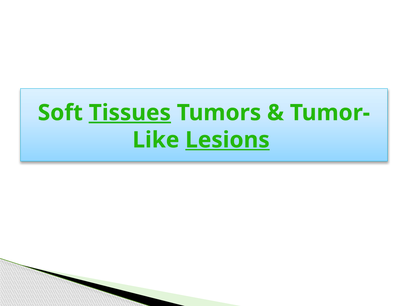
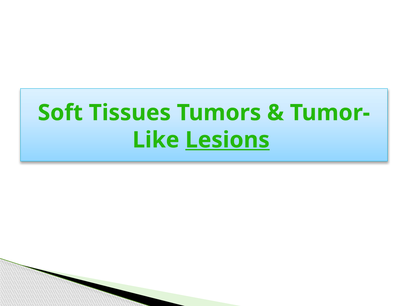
Tissues underline: present -> none
